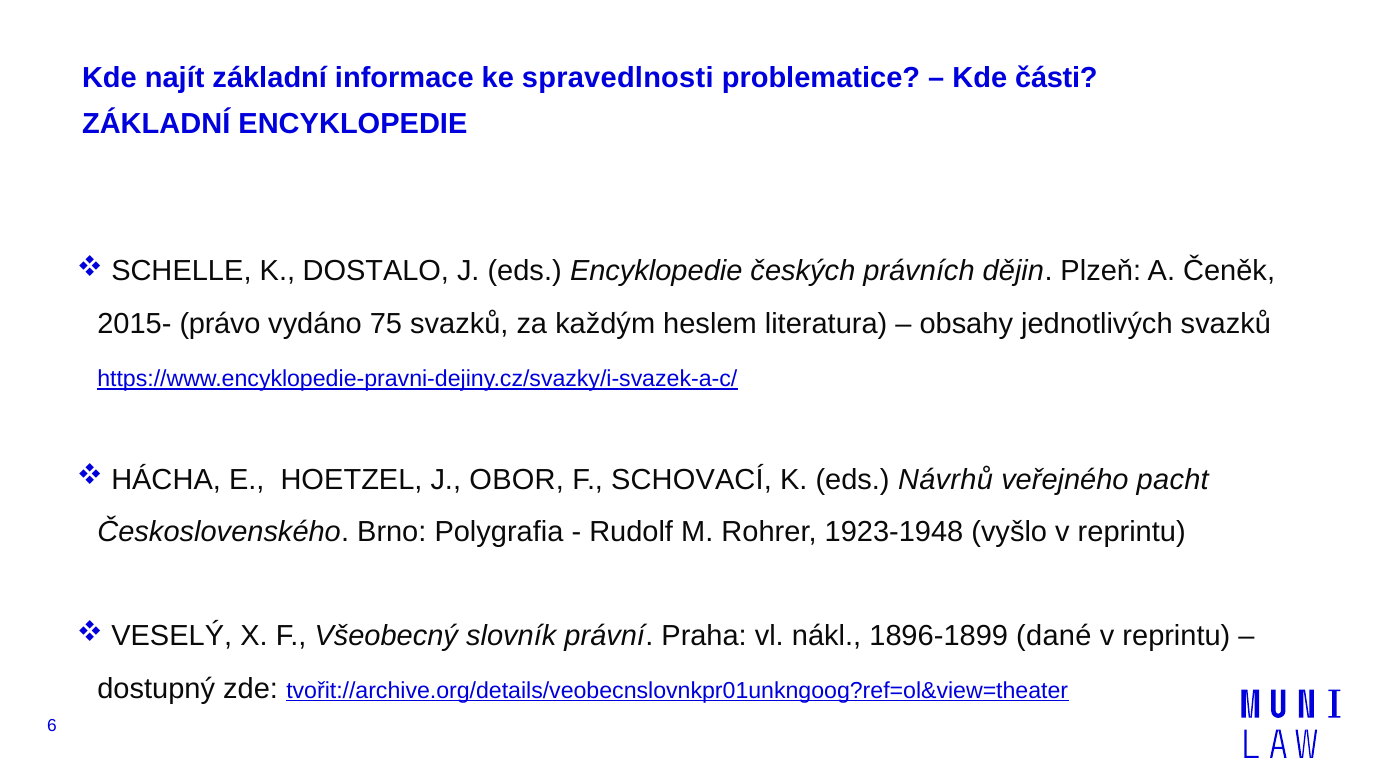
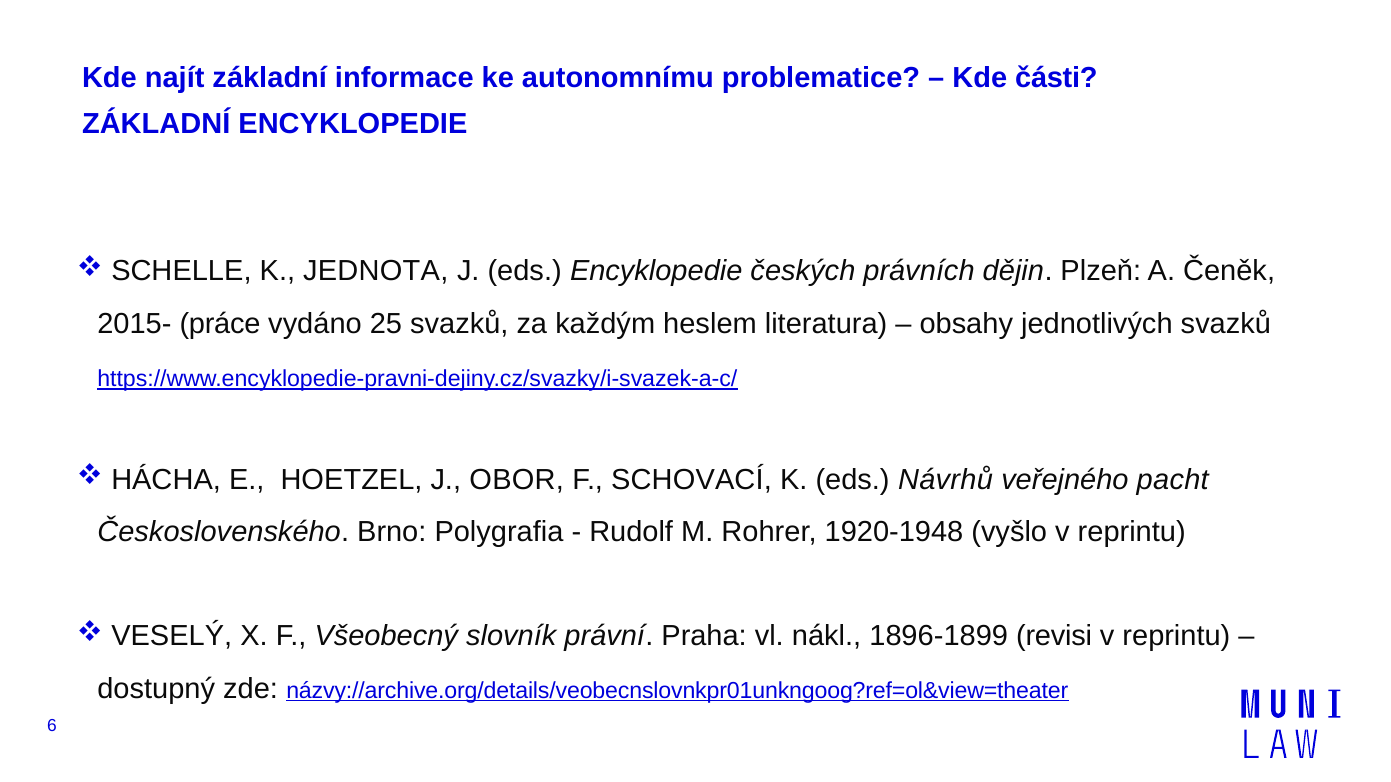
spravedlnosti: spravedlnosti -> autonomnímu
DOSTALO: DOSTALO -> JEDNOTA
právo: právo -> práce
75: 75 -> 25
1923-1948: 1923-1948 -> 1920-1948
dané: dané -> revisi
tvořit://archive.org/details/veobecnslovnkpr01unkngoog?ref=ol&view=theater: tvořit://archive.org/details/veobecnslovnkpr01unkngoog?ref=ol&view=theater -> názvy://archive.org/details/veobecnslovnkpr01unkngoog?ref=ol&view=theater
